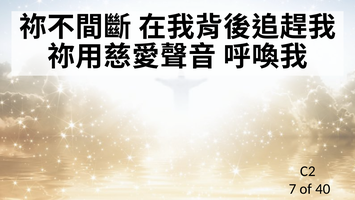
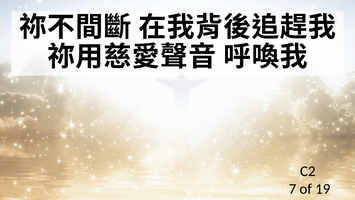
40: 40 -> 19
